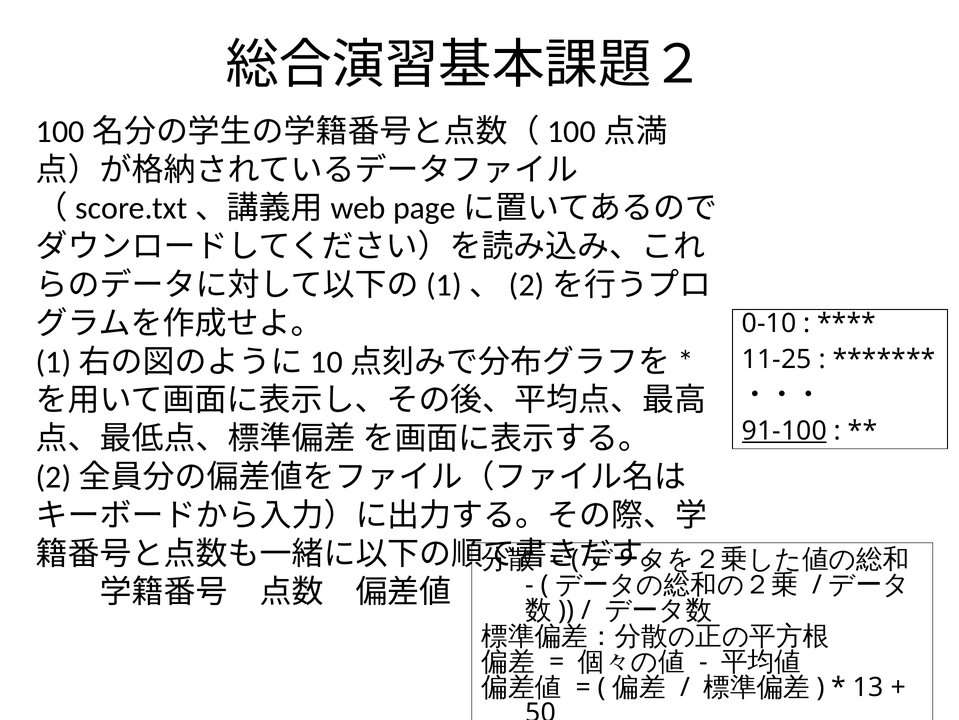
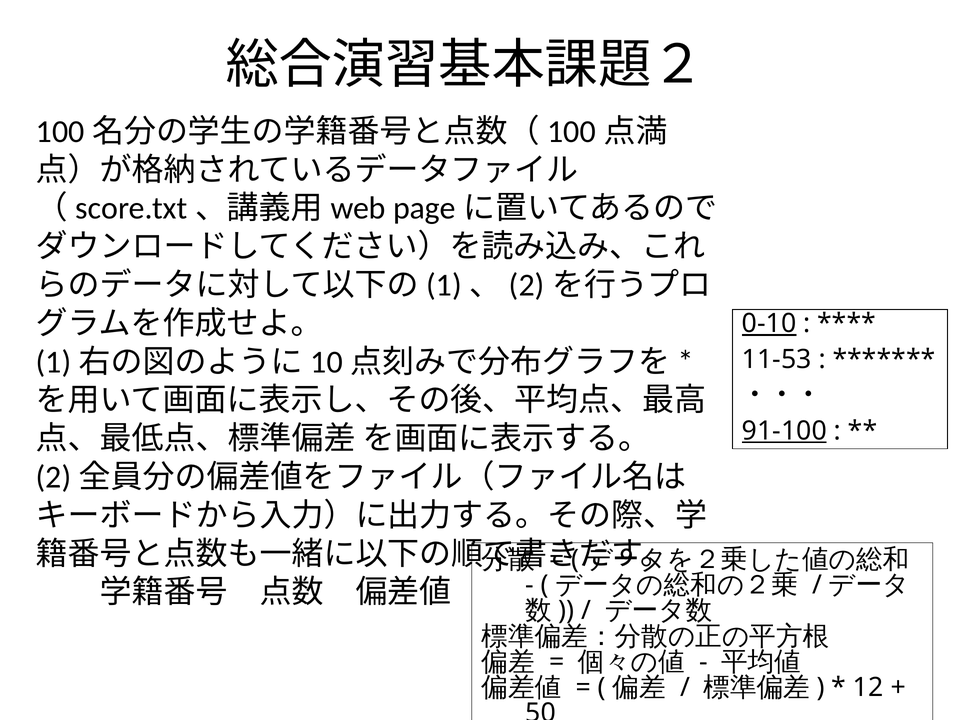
0-10 underline: none -> present
11-25: 11-25 -> 11-53
13: 13 -> 12
